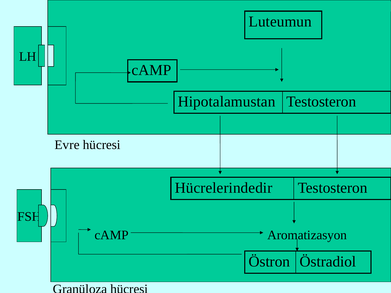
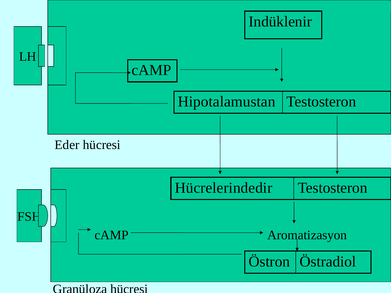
Luteumun: Luteumun -> Indüklenir
Evre: Evre -> Eder
